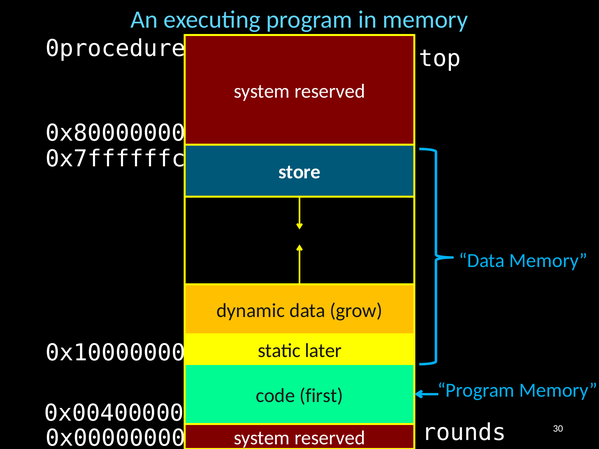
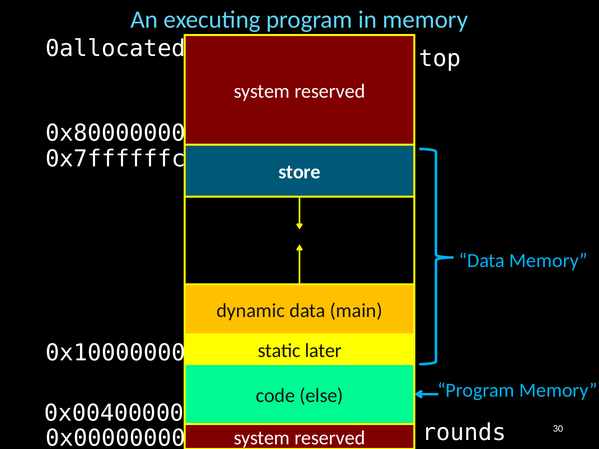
0procedure: 0procedure -> 0allocated
grow: grow -> main
first: first -> else
